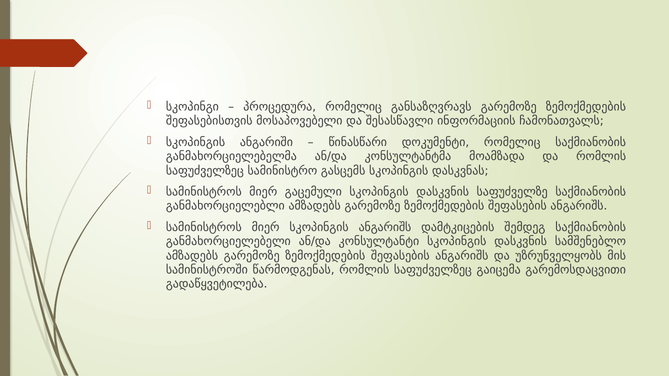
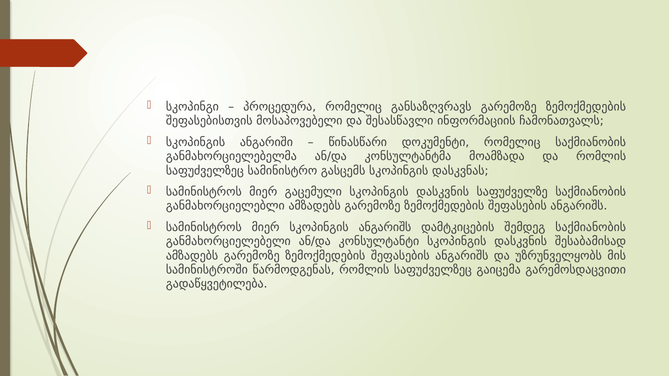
სამშენებლო: სამშენებლო -> შესაბამისად
